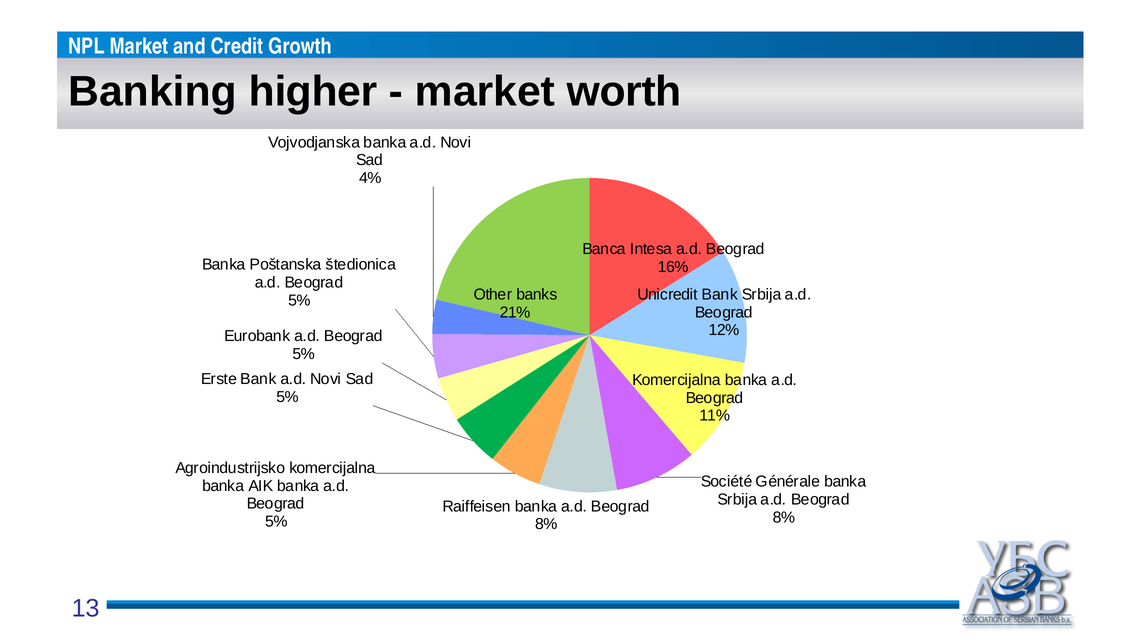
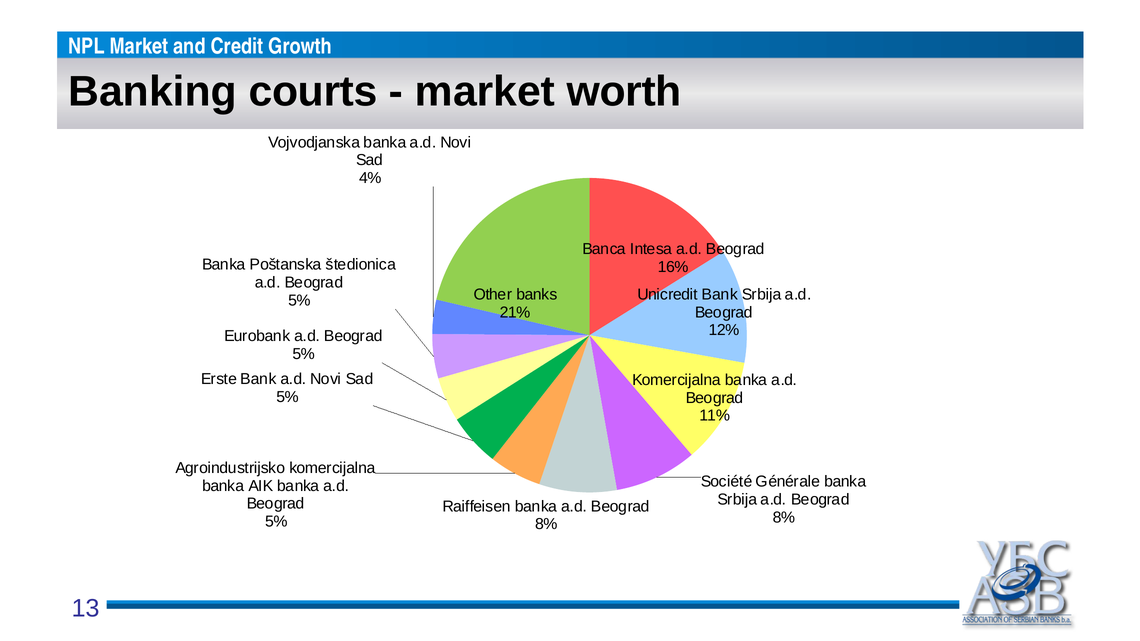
higher: higher -> courts
